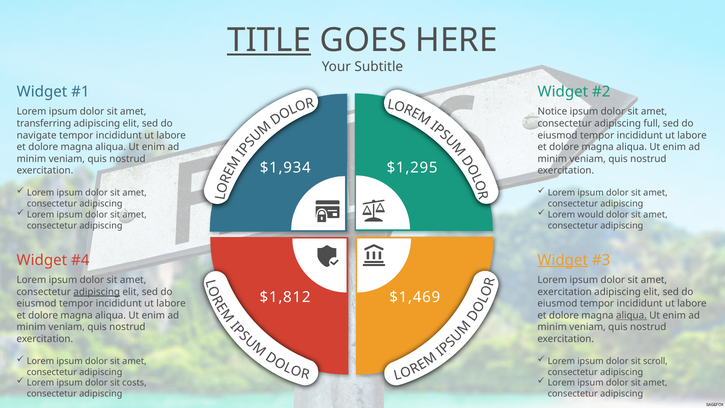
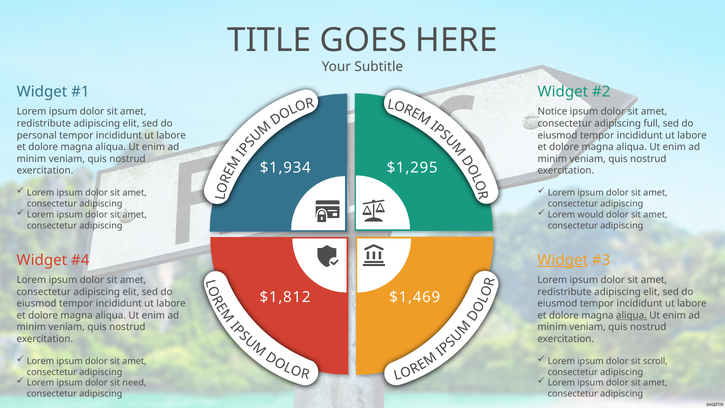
TITLE underline: present -> none
transferring at (44, 123): transferring -> redistribute
navigate: navigate -> personal
adipiscing at (97, 292) underline: present -> none
exercitation at (565, 292): exercitation -> redistribute
costs: costs -> need
